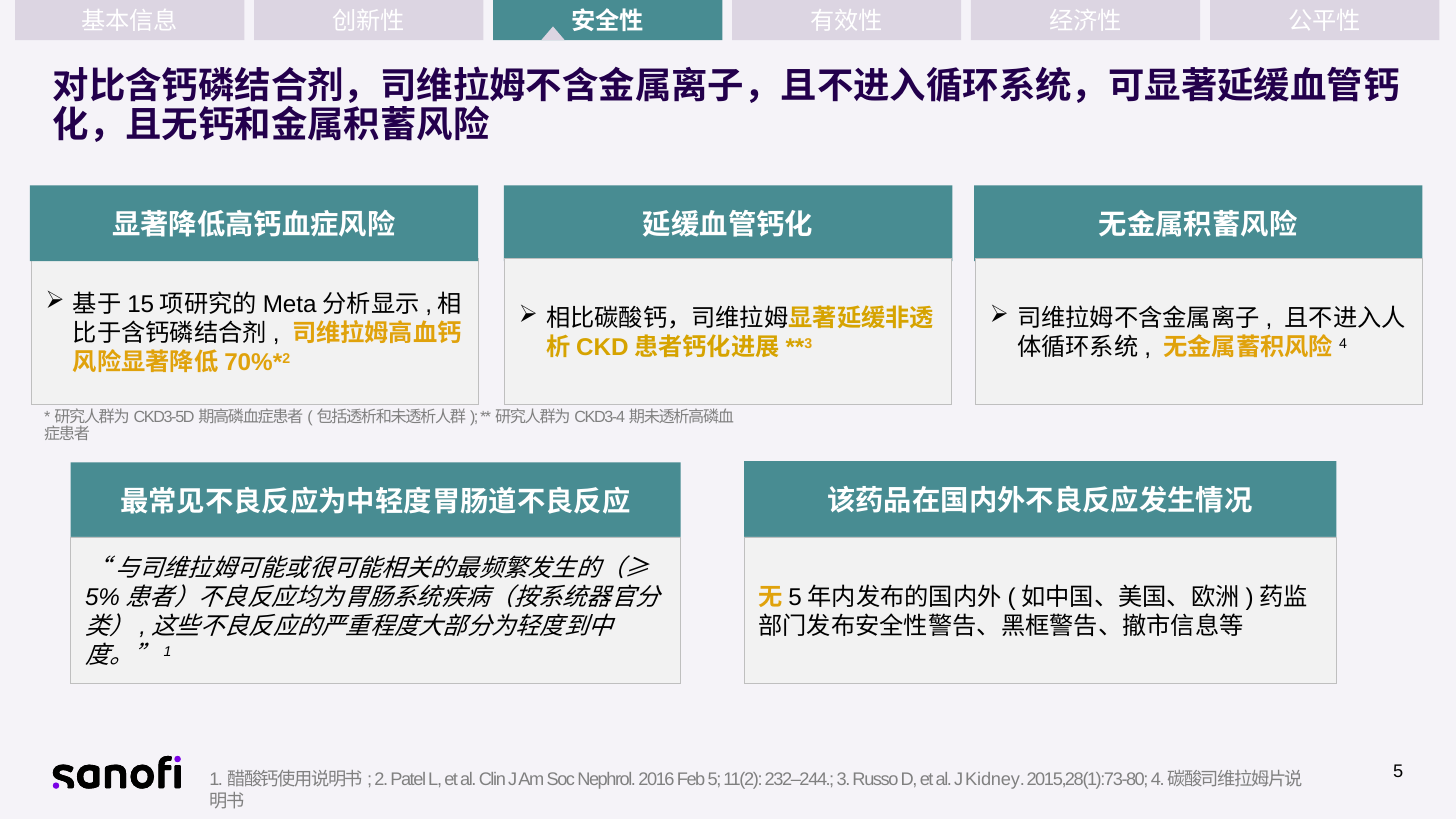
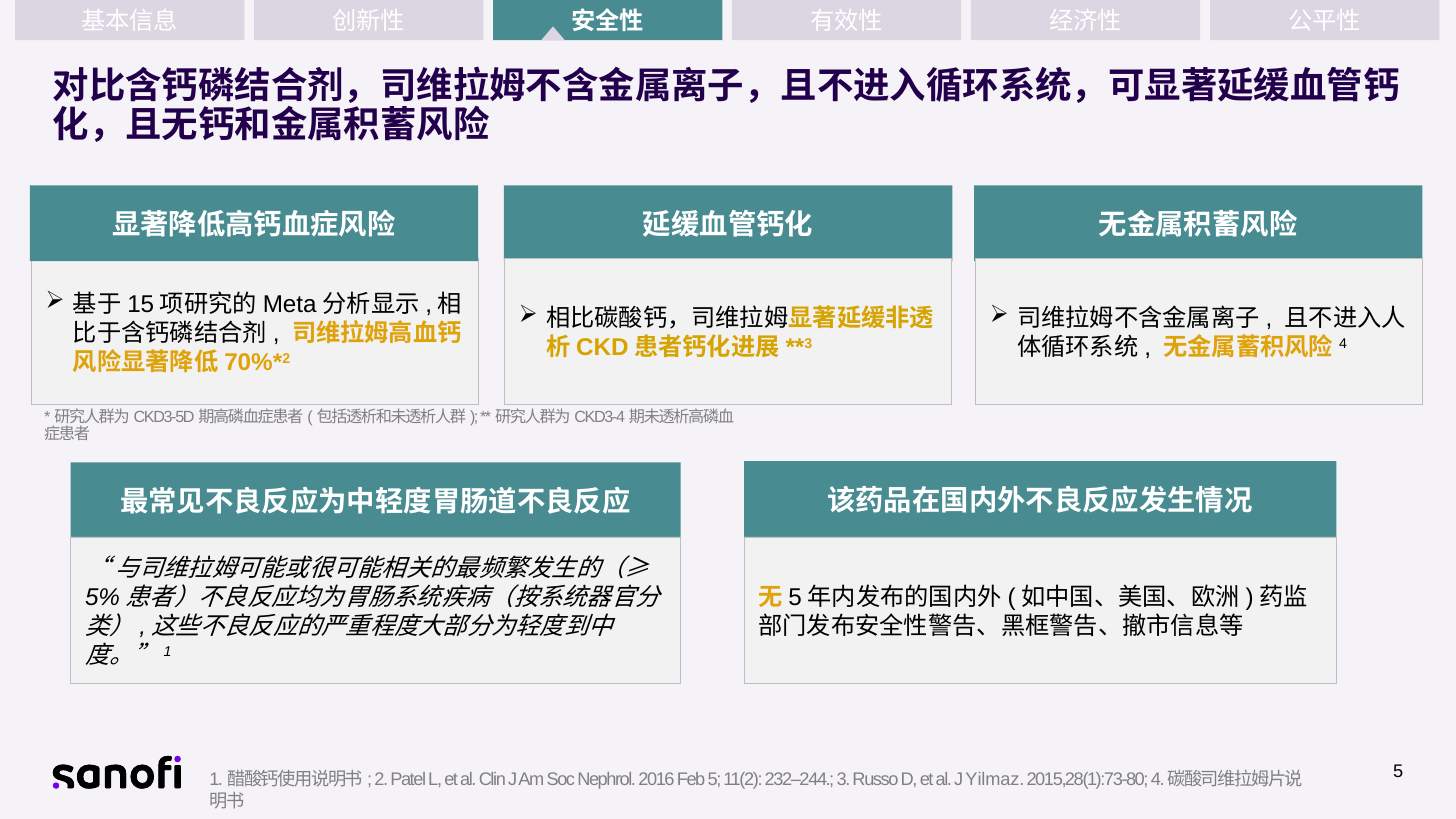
Kidney: Kidney -> Yilmaz
